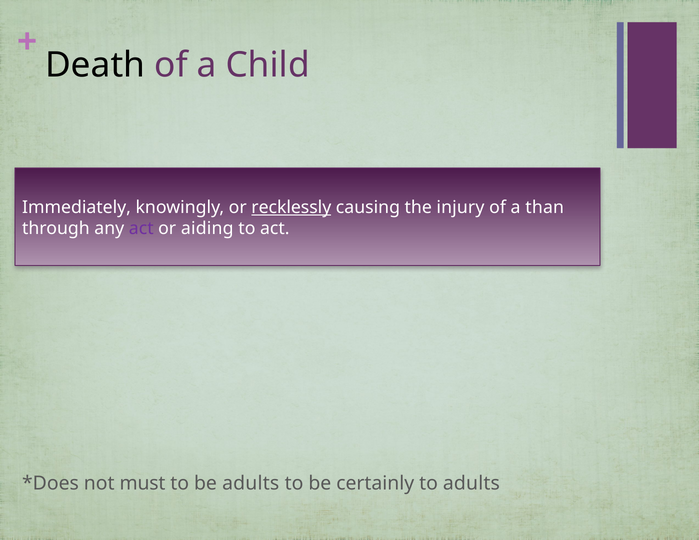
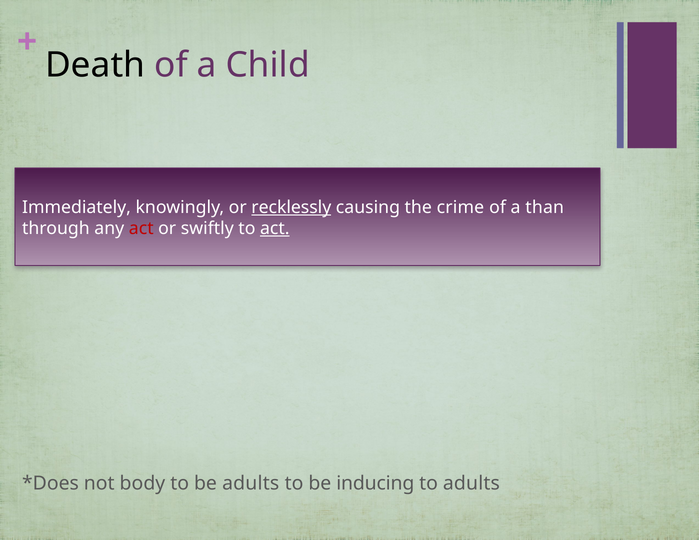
injury: injury -> crime
act at (141, 229) colour: purple -> red
aiding: aiding -> swiftly
act at (275, 229) underline: none -> present
must: must -> body
certainly: certainly -> inducing
